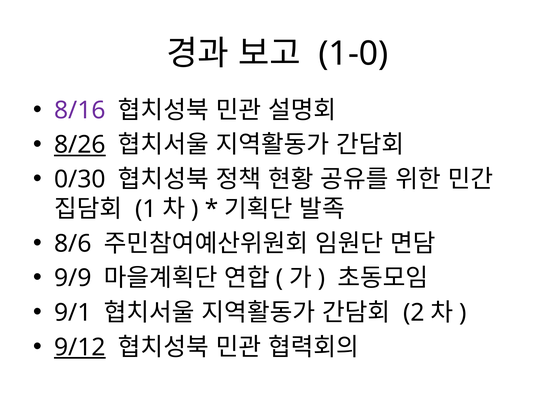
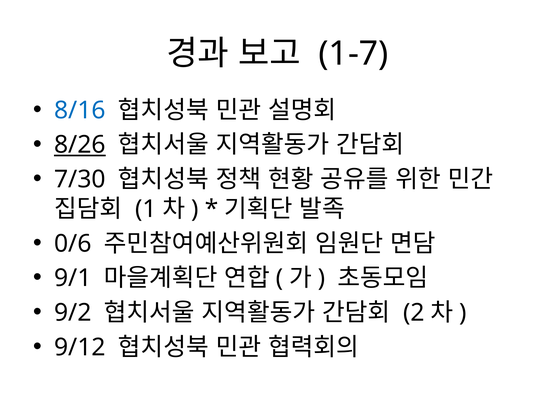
1-0: 1-0 -> 1-7
8/16 colour: purple -> blue
0/30: 0/30 -> 7/30
8/6: 8/6 -> 0/6
9/9: 9/9 -> 9/1
9/1: 9/1 -> 9/2
9/12 underline: present -> none
